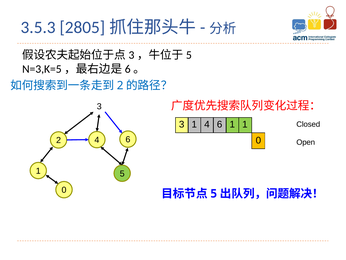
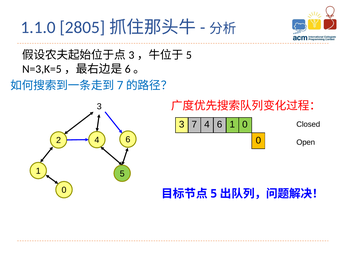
3.5.3: 3.5.3 -> 1.1.0
2 at (120, 85): 2 -> 7
3 1: 1 -> 7
1 1: 1 -> 0
